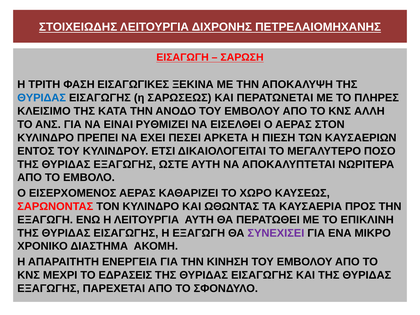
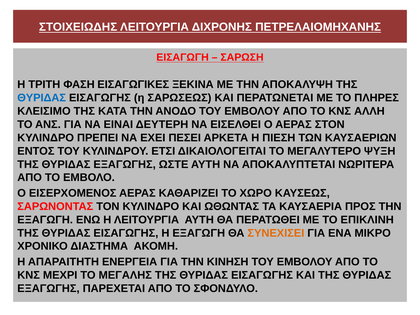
ΡΥΘΜΙΖΕΙ: ΡΥΘΜΙΖΕΙ -> ΔΕΥΤΕΡΗ
ΠΟΣΟ: ΠΟΣΟ -> ΨΥΞΗ
ΣΥΝΕΧΙΣΕΙ colour: purple -> orange
ΕΔΡΑΣΕΙΣ: ΕΔΡΑΣΕΙΣ -> ΜΕΓΑΛΗΣ
